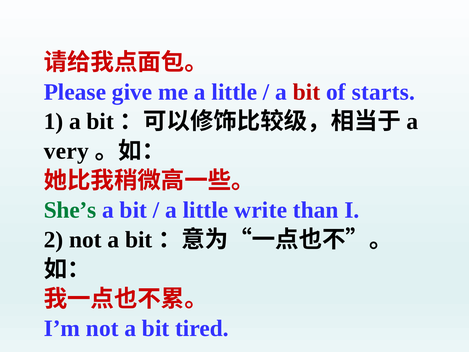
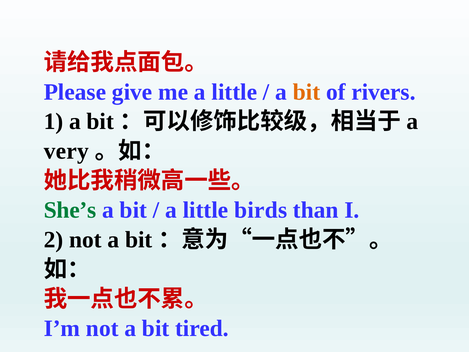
bit at (307, 92) colour: red -> orange
starts: starts -> rivers
write: write -> birds
